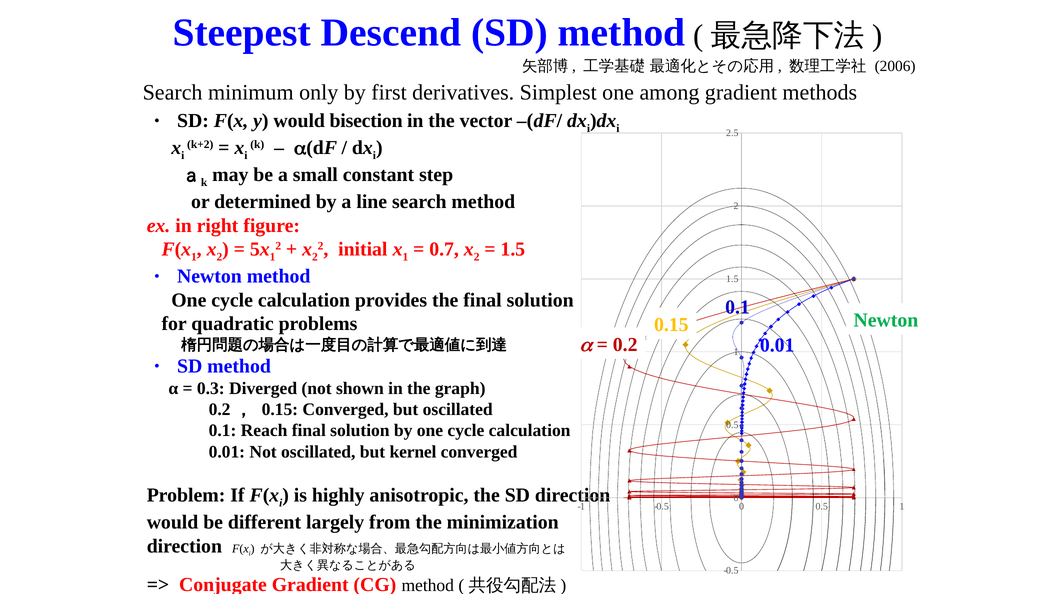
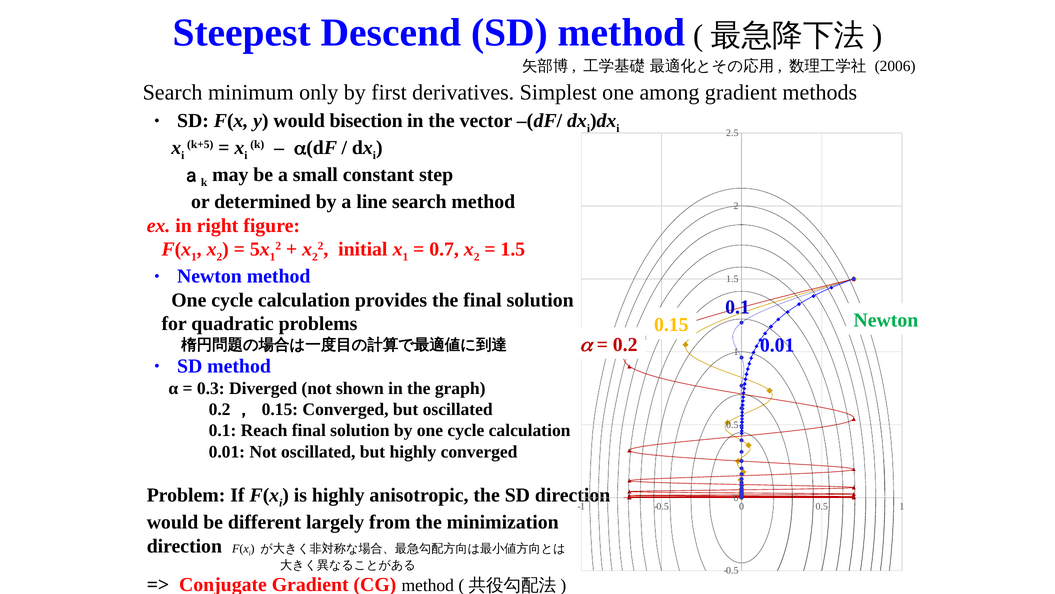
k+2: k+2 -> k+5
but kernel: kernel -> highly
